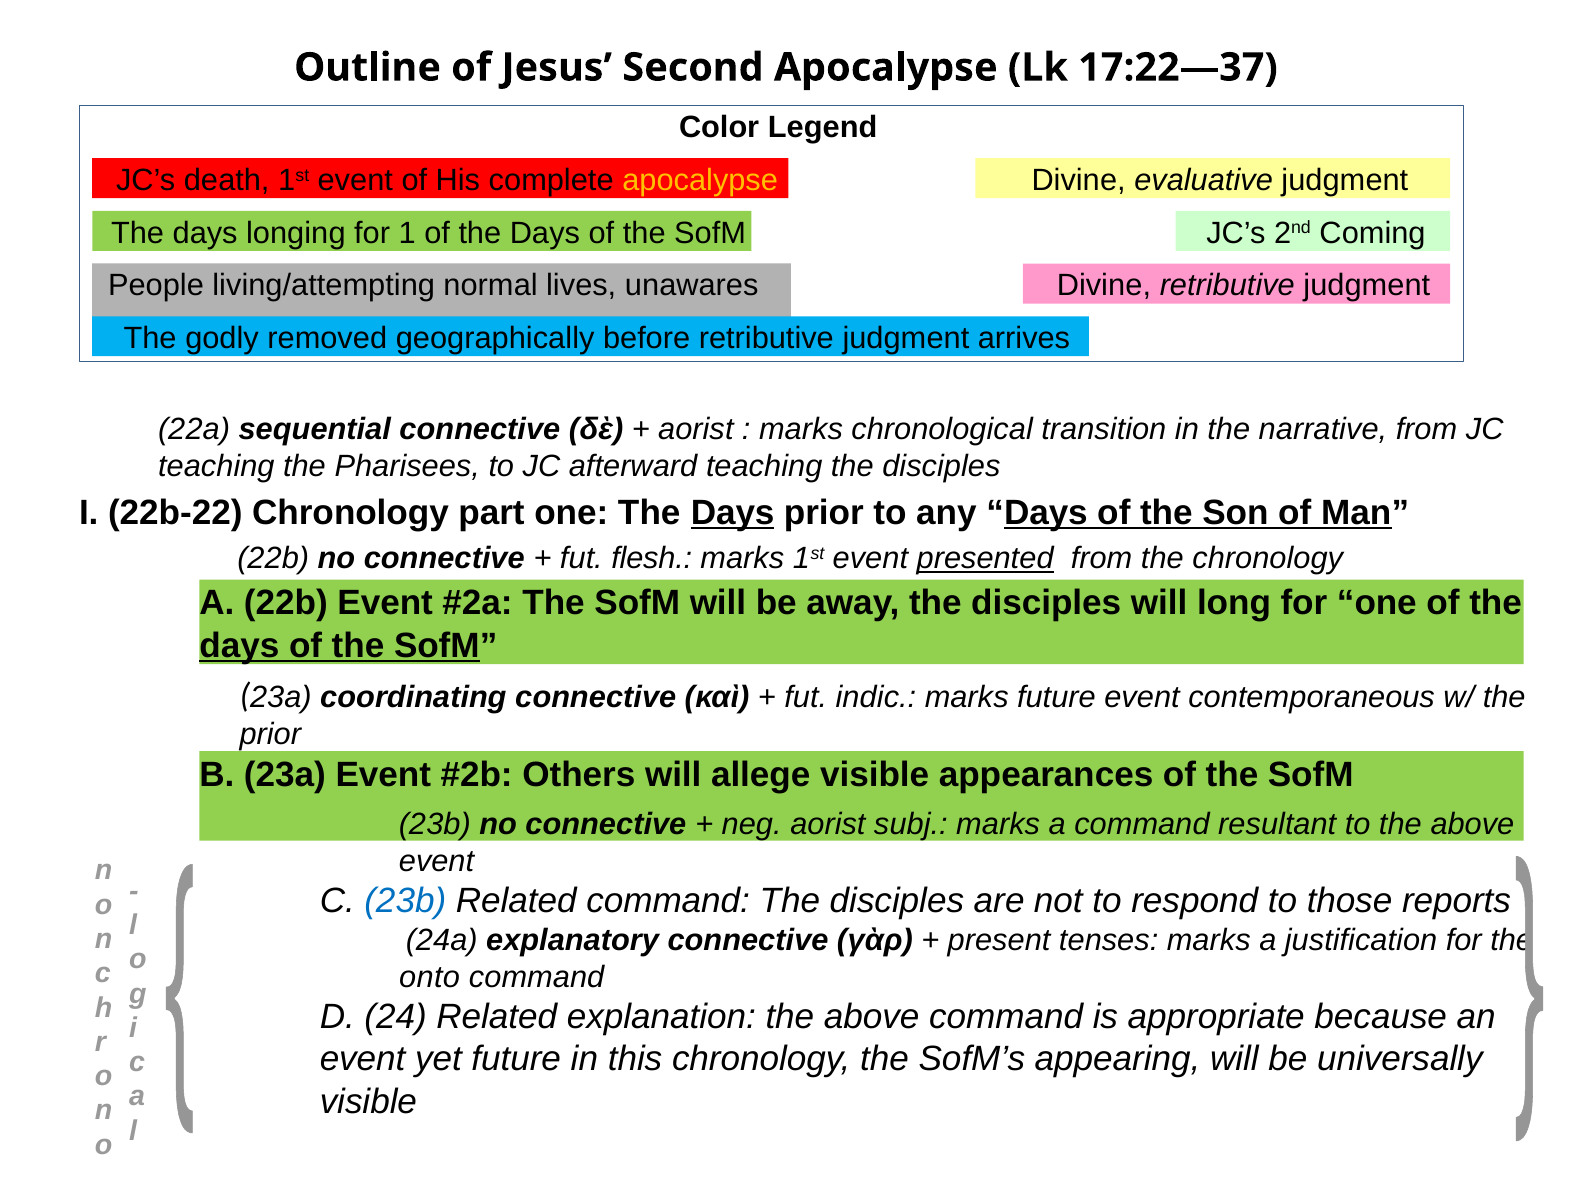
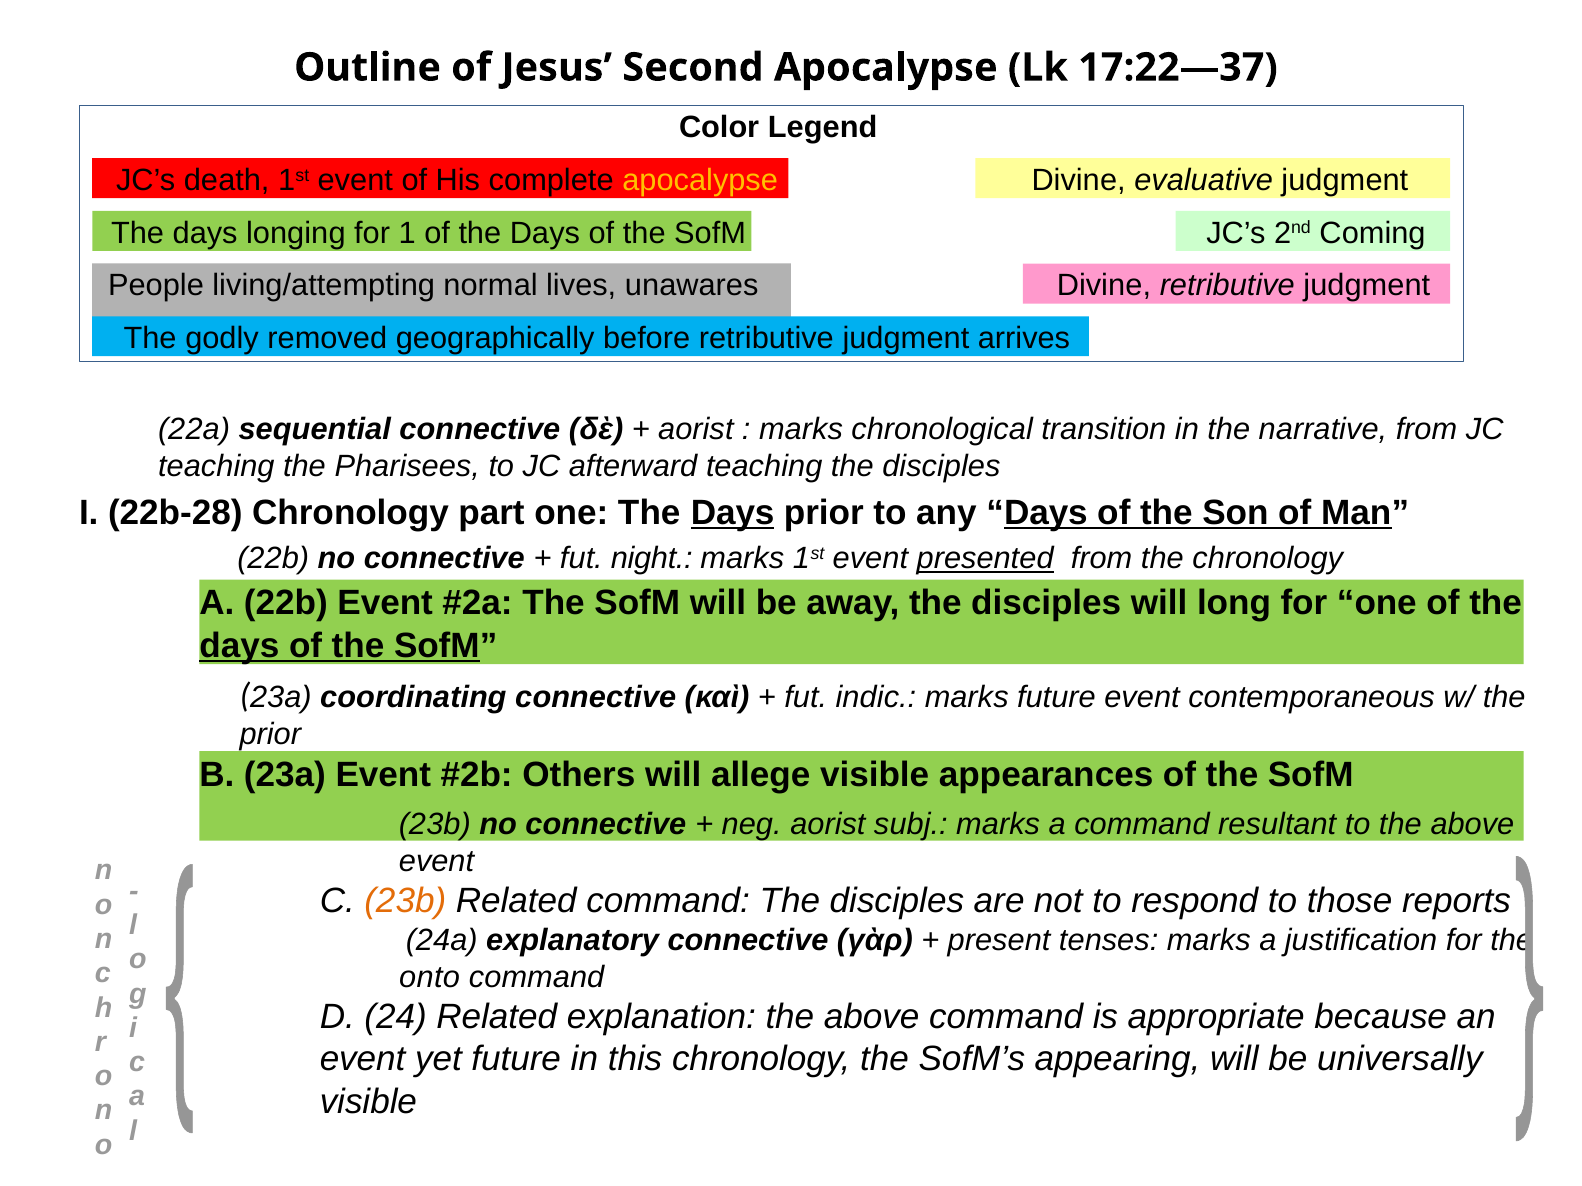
22b-22: 22b-22 -> 22b-28
flesh: flesh -> night
23b at (405, 902) colour: blue -> orange
